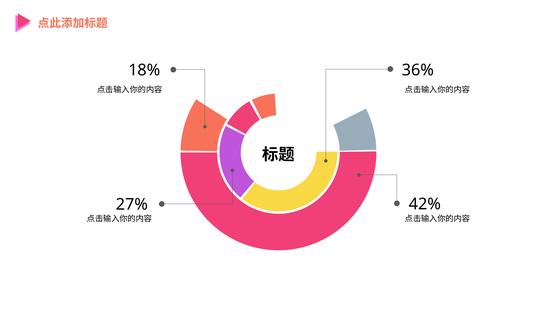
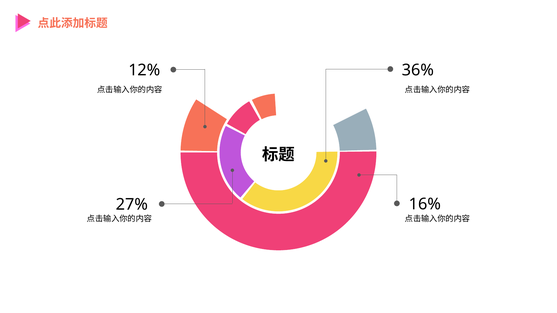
18%: 18% -> 12%
42%: 42% -> 16%
